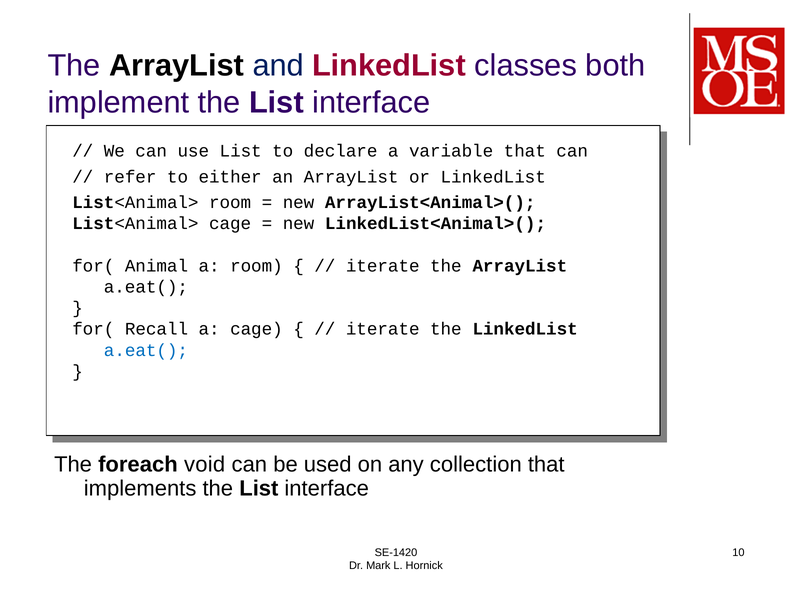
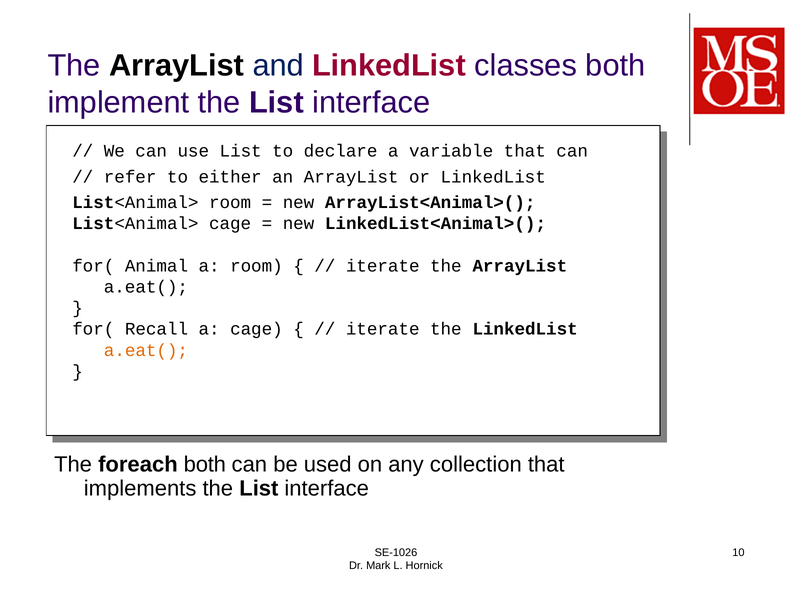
a.eat( at (146, 350) colour: blue -> orange
foreach void: void -> both
SE-1420: SE-1420 -> SE-1026
